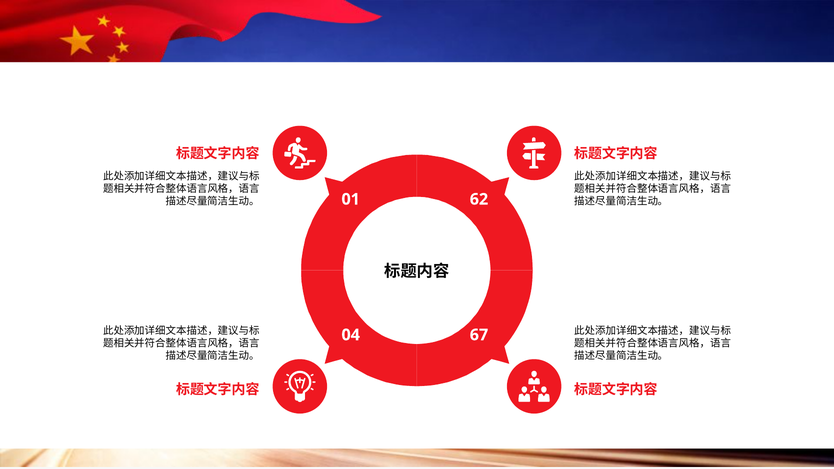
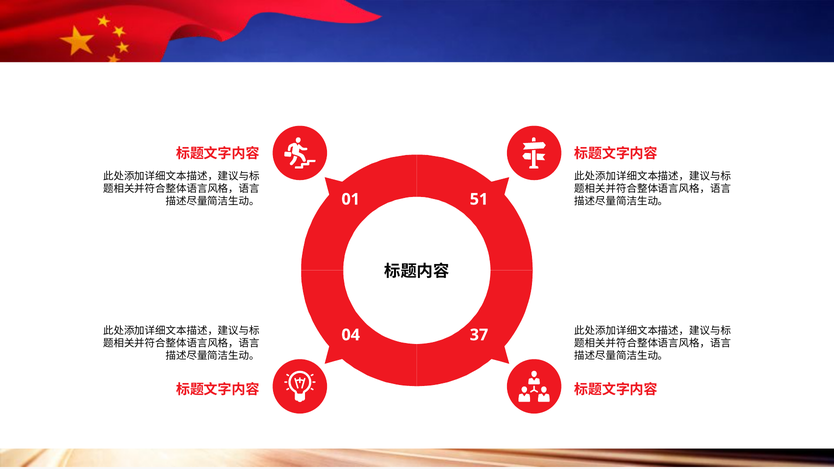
62: 62 -> 51
67: 67 -> 37
